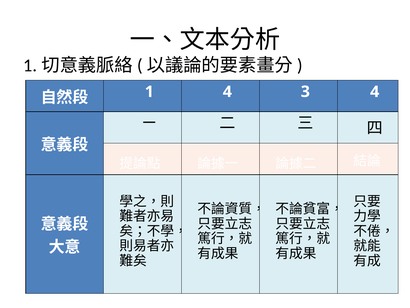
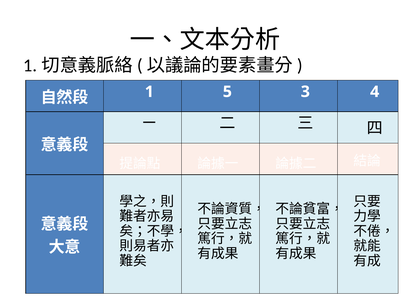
1 4: 4 -> 5
